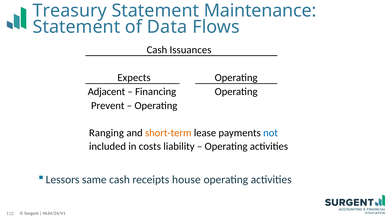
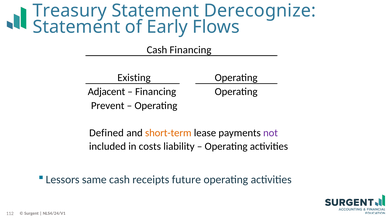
Maintenance: Maintenance -> Derecognize
Data: Data -> Early
Cash Issuances: Issuances -> Financing
Expects: Expects -> Existing
Ranging: Ranging -> Defined
not colour: blue -> purple
house: house -> future
